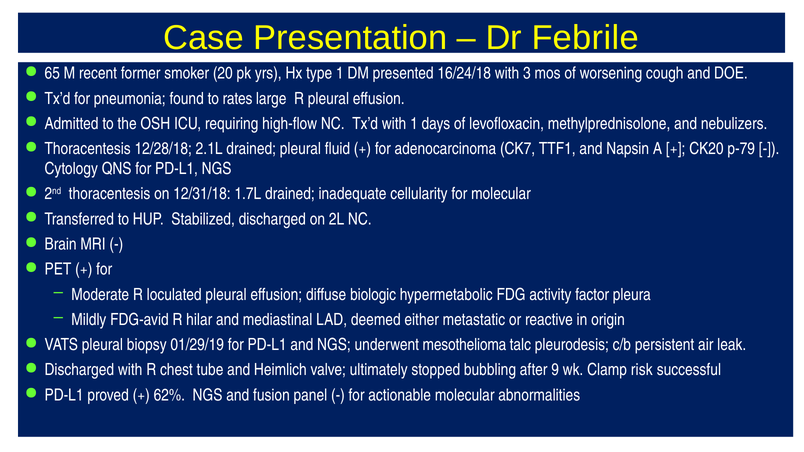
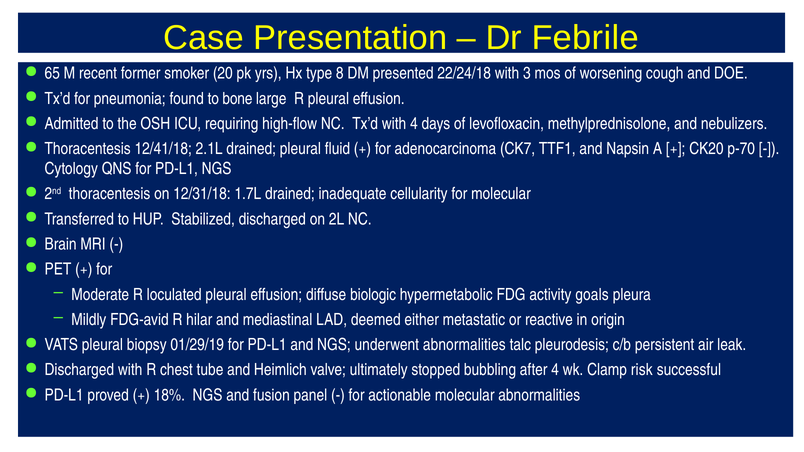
type 1: 1 -> 8
16/24/18: 16/24/18 -> 22/24/18
rates: rates -> bone
with 1: 1 -> 4
12/28/18: 12/28/18 -> 12/41/18
p-79: p-79 -> p-70
factor: factor -> goals
underwent mesothelioma: mesothelioma -> abnormalities
after 9: 9 -> 4
62%: 62% -> 18%
